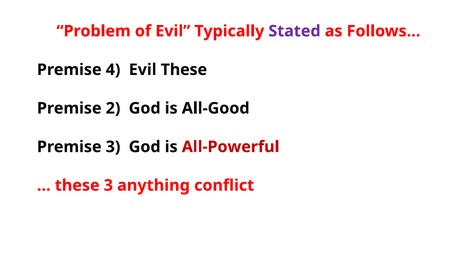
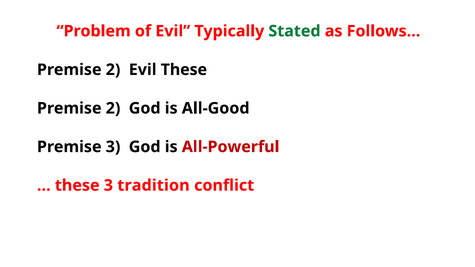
Stated colour: purple -> green
4 at (113, 70): 4 -> 2
anything: anything -> tradition
